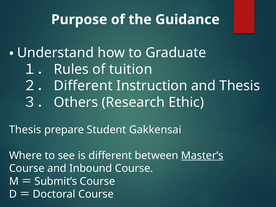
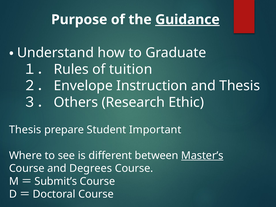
Guidance underline: none -> present
Different at (83, 86): Different -> Envelope
Gakkensai: Gakkensai -> Important
Inbound: Inbound -> Degrees
